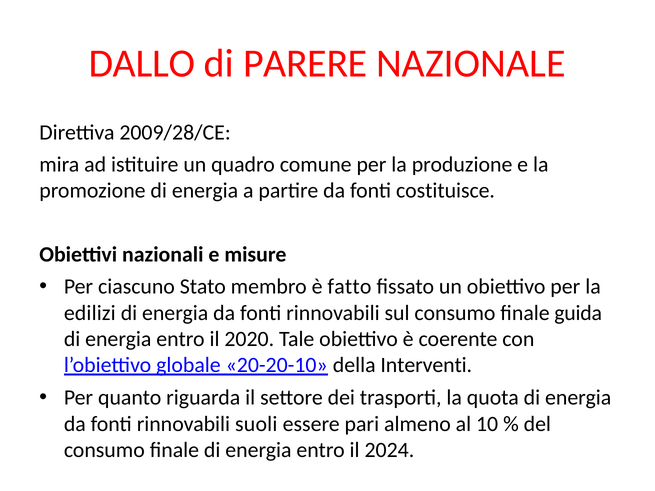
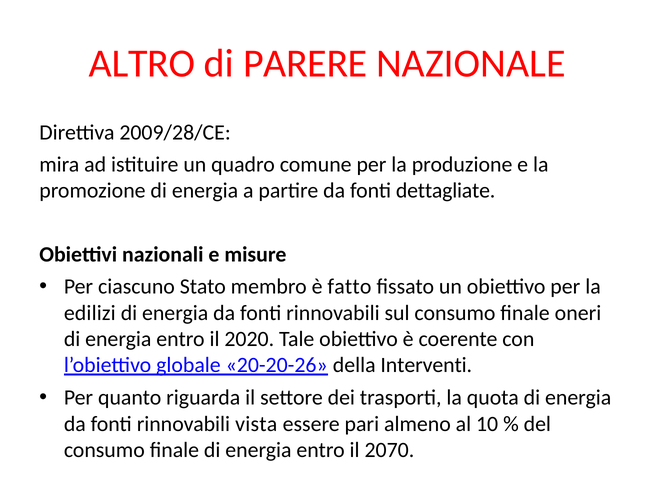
DALLO: DALLO -> ALTRO
costituisce: costituisce -> dettagliate
guida: guida -> oneri
20-20-10: 20-20-10 -> 20-20-26
suoli: suoli -> vista
2024: 2024 -> 2070
